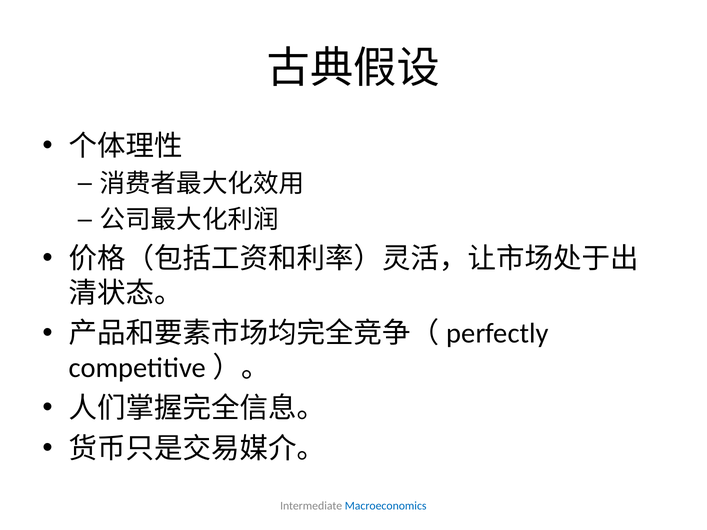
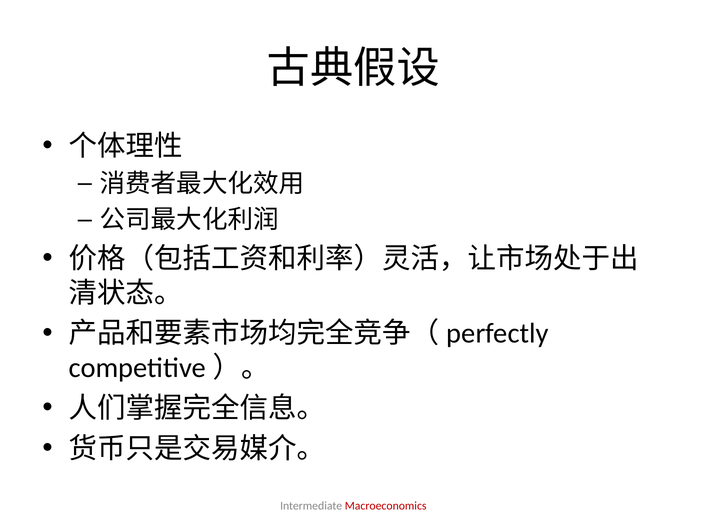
Macroeconomics colour: blue -> red
